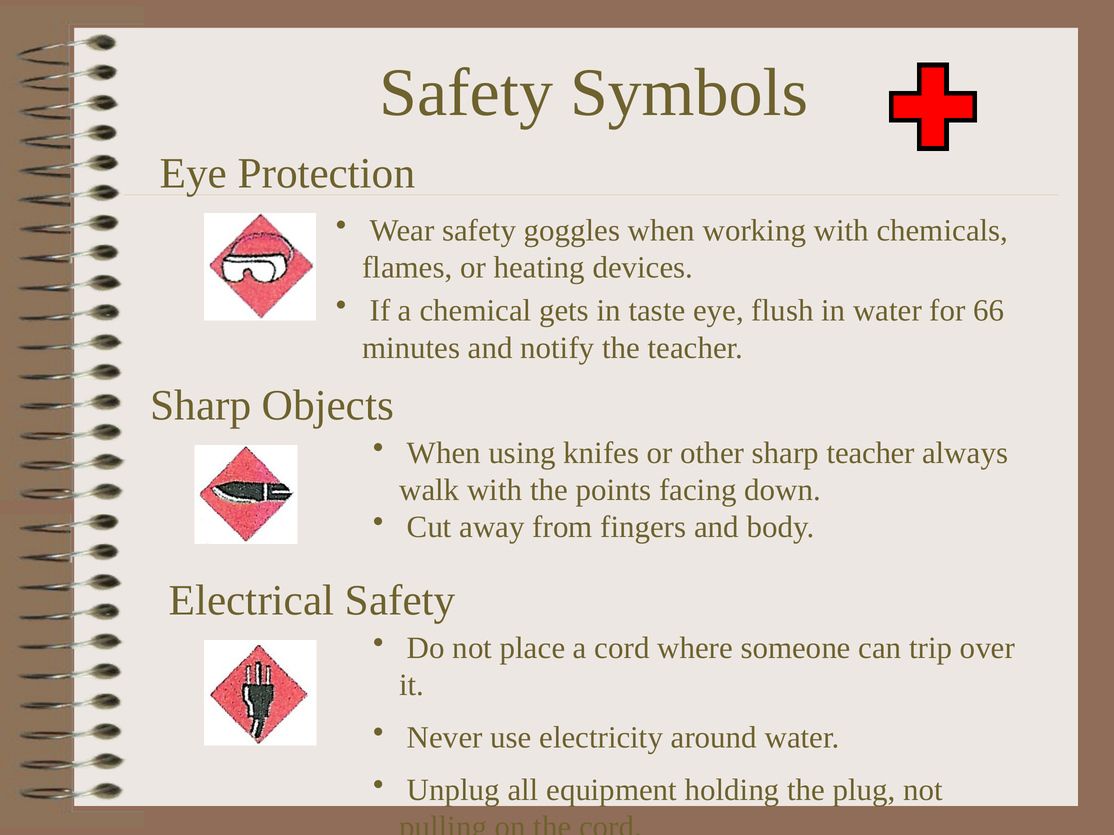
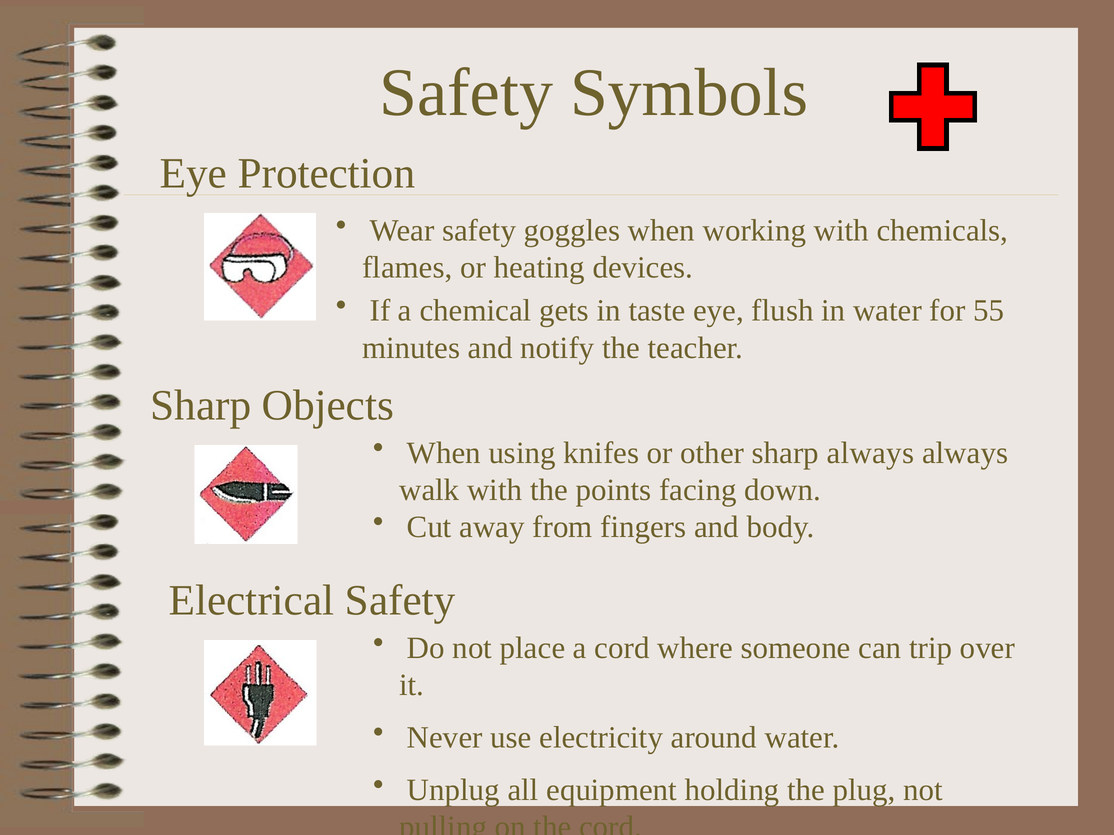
66: 66 -> 55
sharp teacher: teacher -> always
